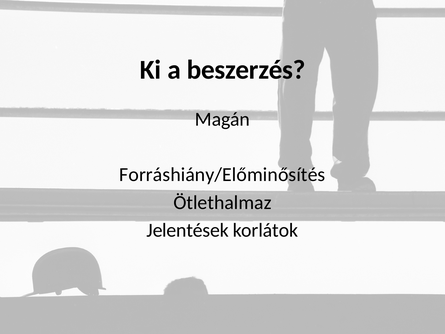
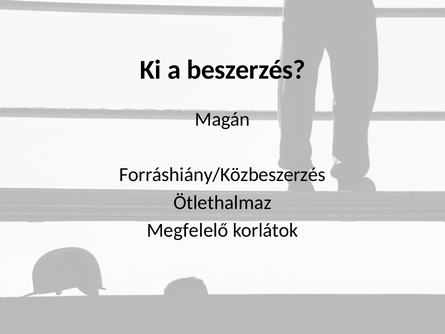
Forráshiány/Előminősítés: Forráshiány/Előminősítés -> Forráshiány/Közbeszerzés
Jelentések: Jelentések -> Megfelelő
